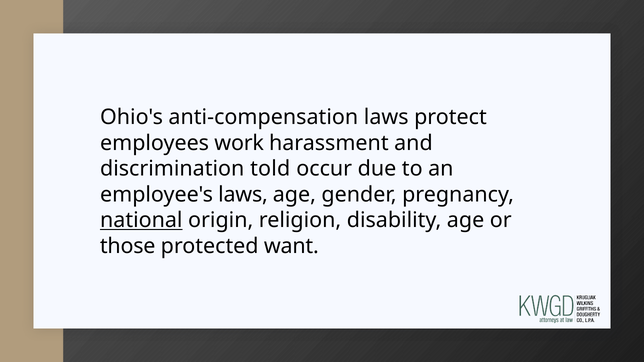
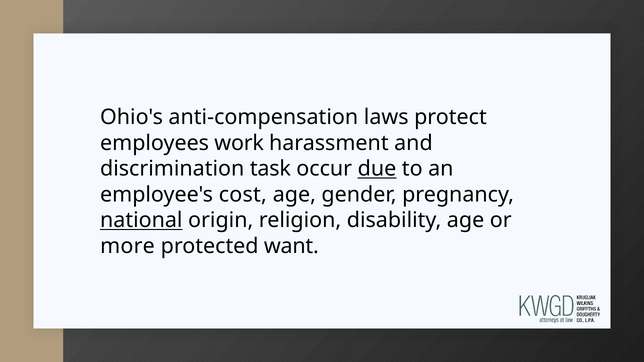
told: told -> task
due underline: none -> present
employee's laws: laws -> cost
those: those -> more
